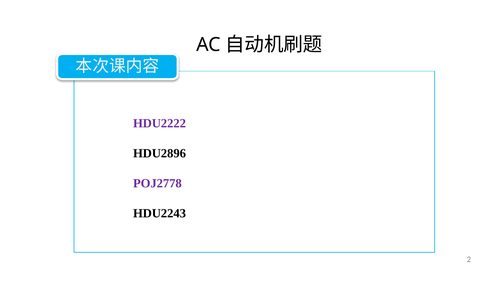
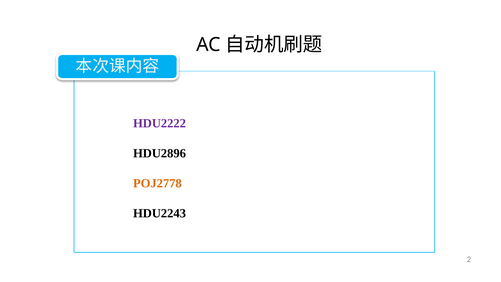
POJ2778 colour: purple -> orange
